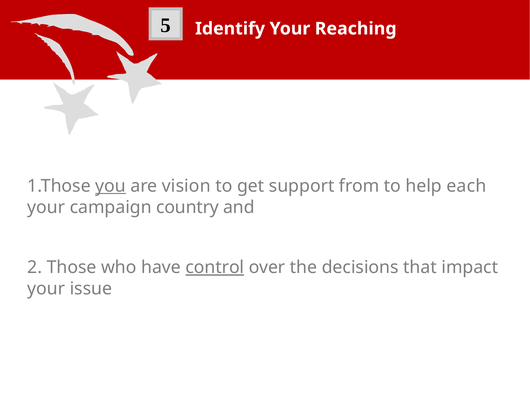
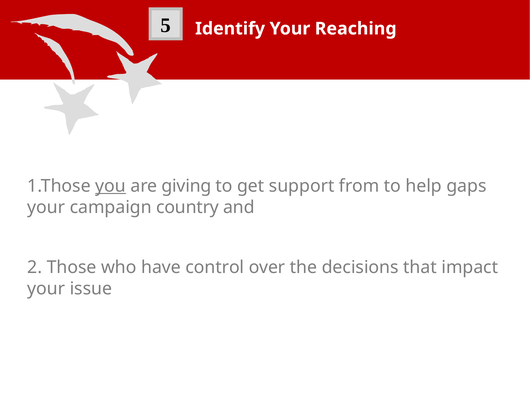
vision: vision -> giving
each: each -> gaps
control underline: present -> none
